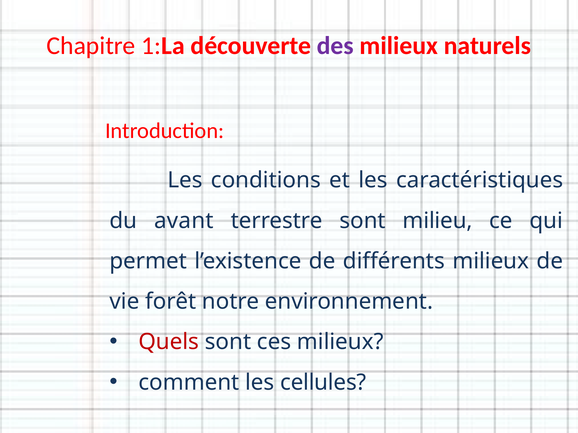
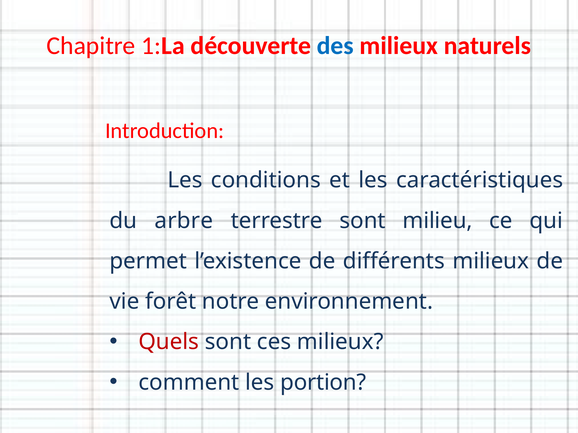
des colour: purple -> blue
avant: avant -> arbre
cellules: cellules -> portion
